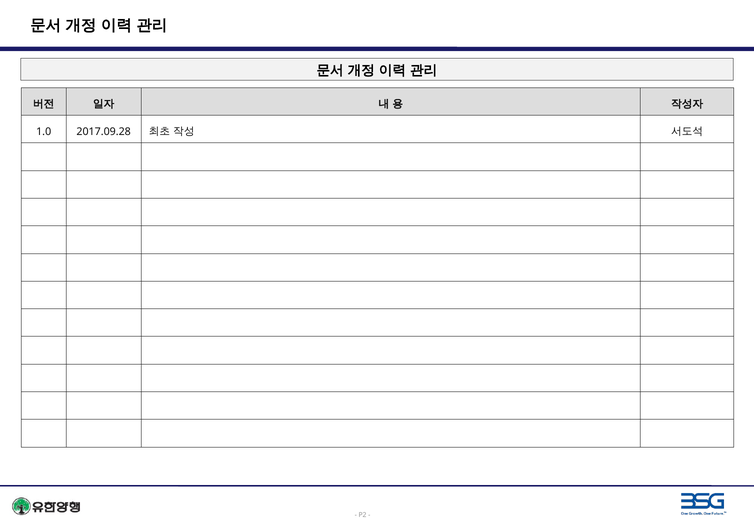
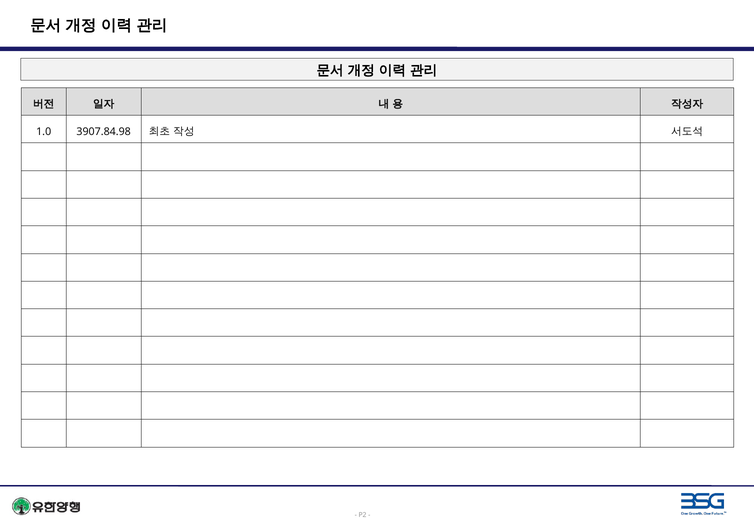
2017.09.28: 2017.09.28 -> 3907.84.98
